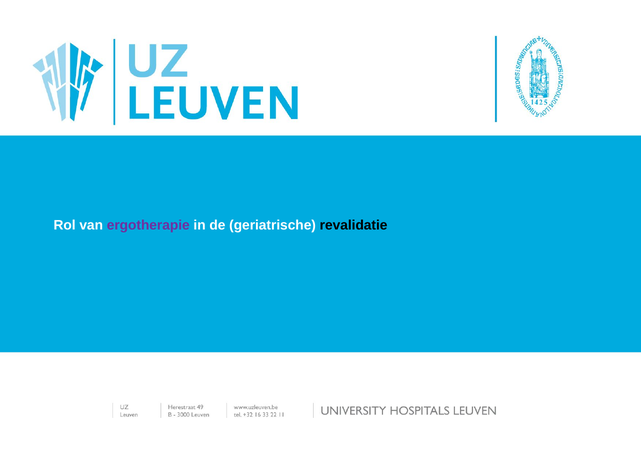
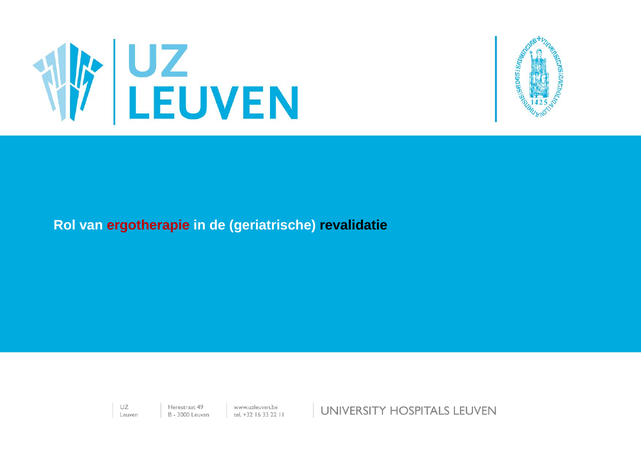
ergotherapie colour: purple -> red
